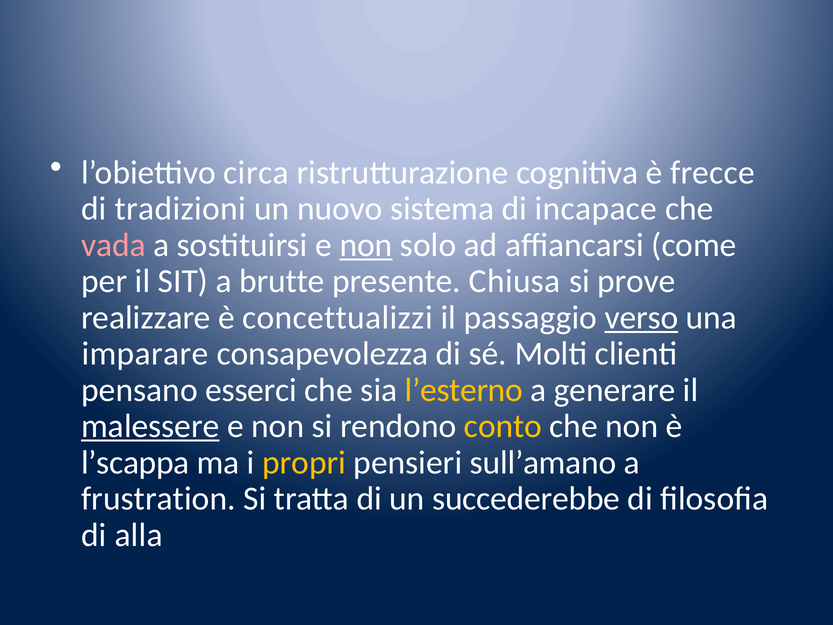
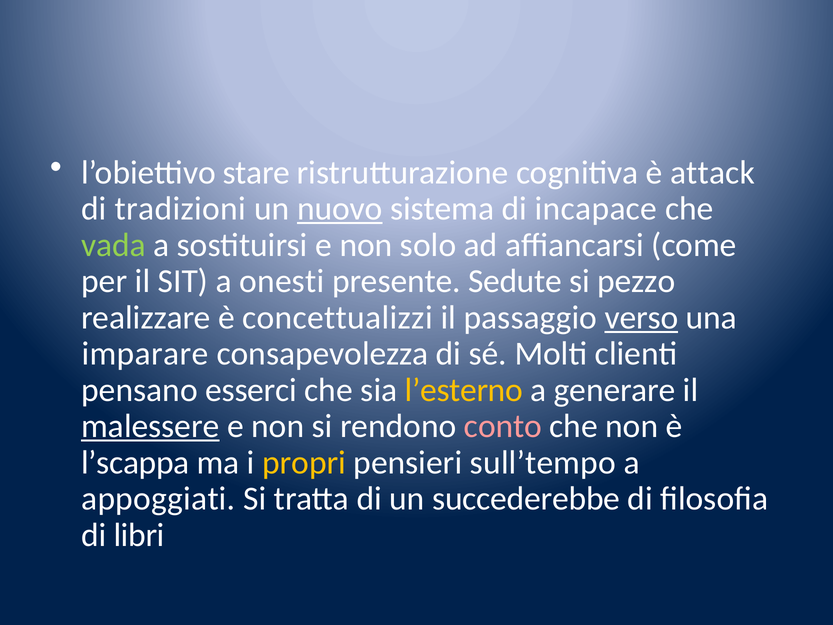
circa: circa -> stare
frecce: frecce -> attack
nuovo underline: none -> present
vada colour: pink -> light green
non at (366, 245) underline: present -> none
brutte: brutte -> onesti
Chiusa: Chiusa -> Sedute
prove: prove -> pezzo
conto colour: yellow -> pink
sull’amano: sull’amano -> sull’tempo
frustration: frustration -> appoggiati
alla: alla -> libri
